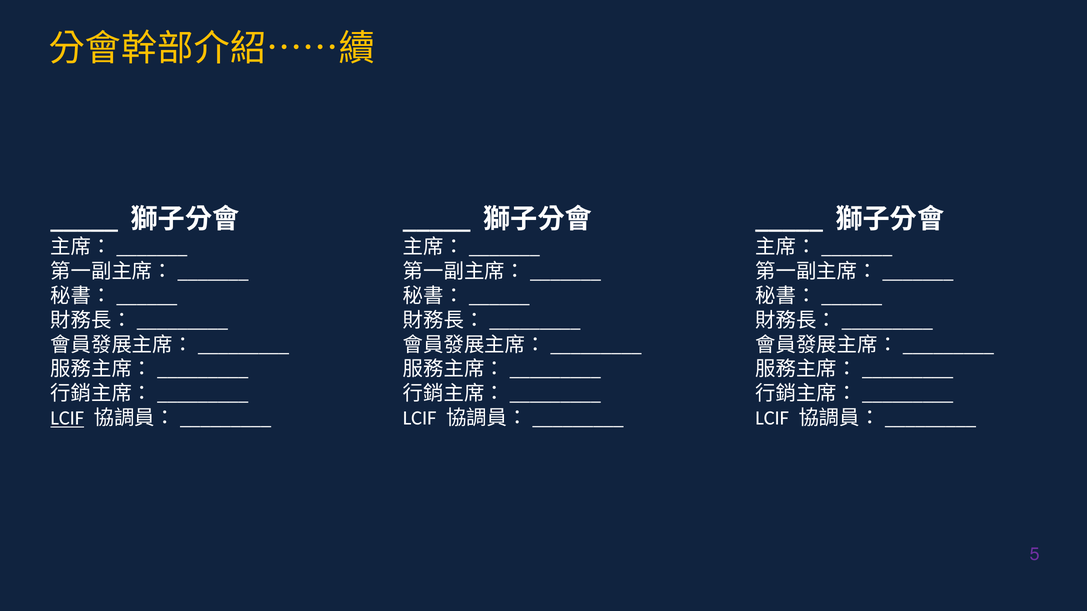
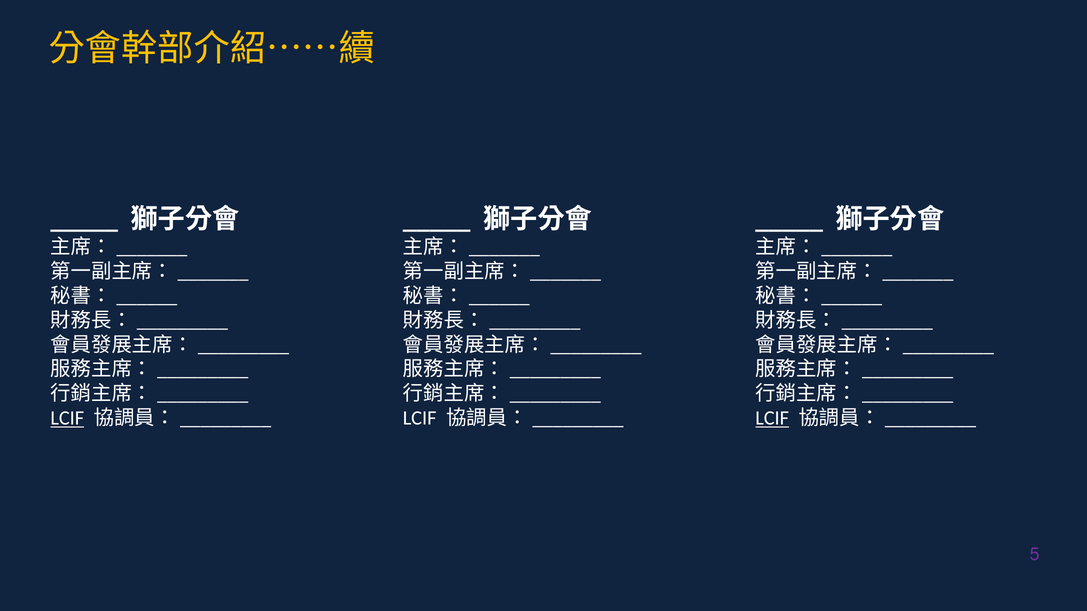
LCIF at (772, 418) underline: none -> present
